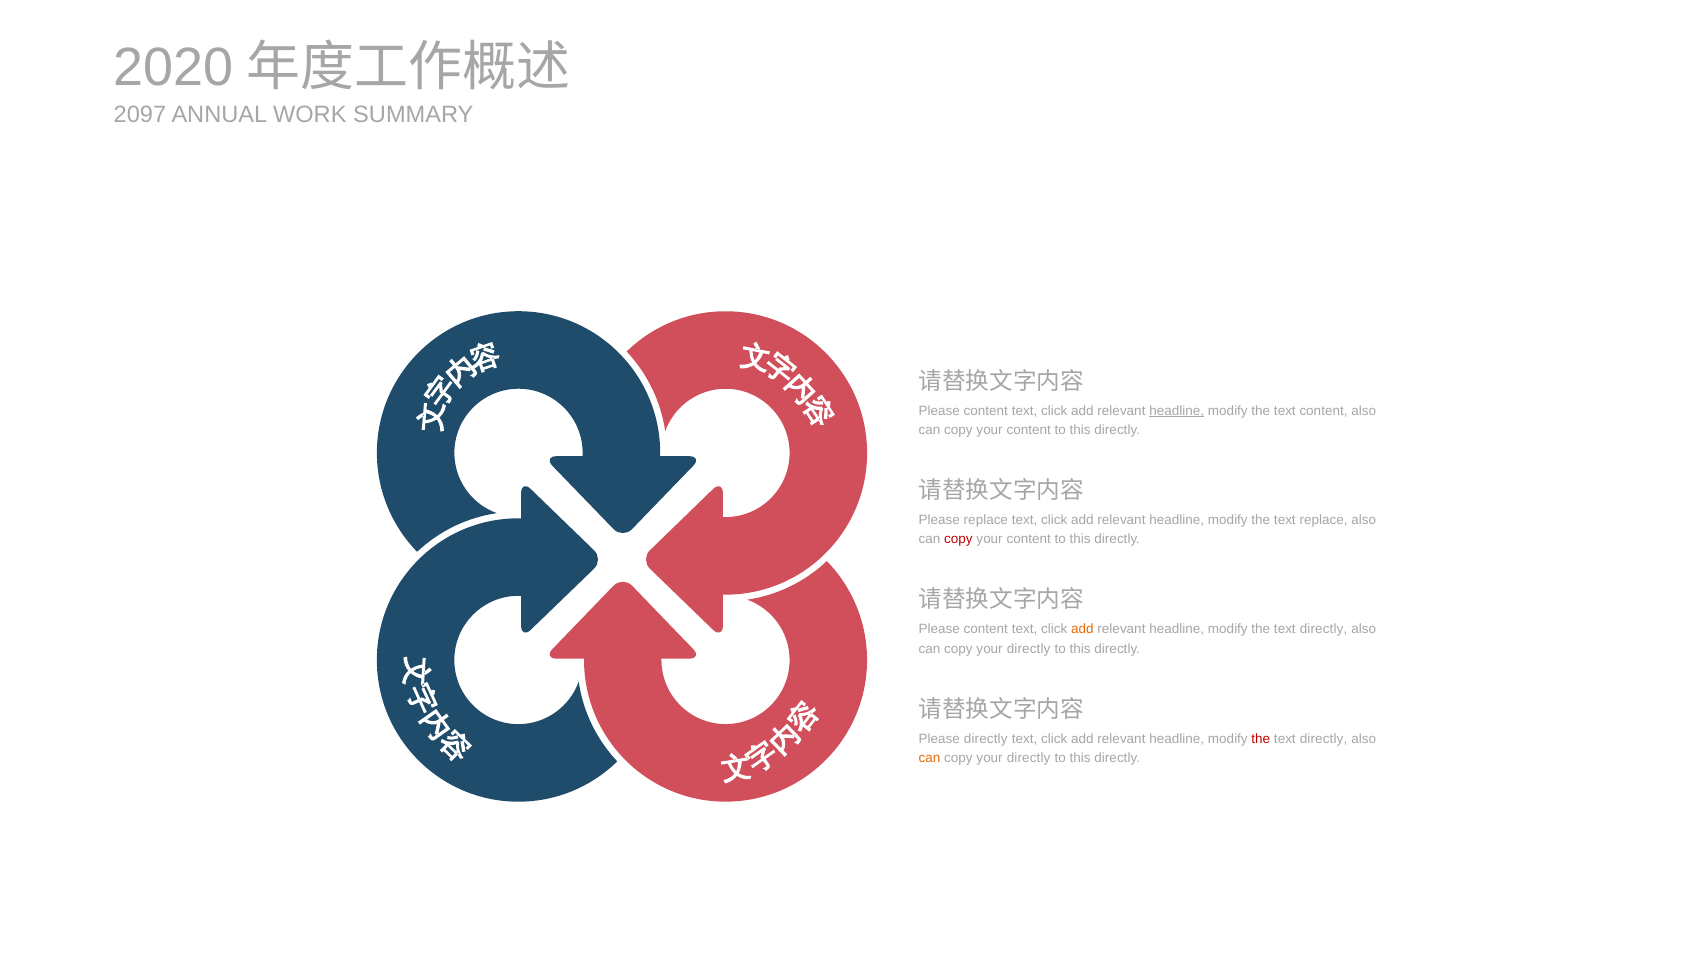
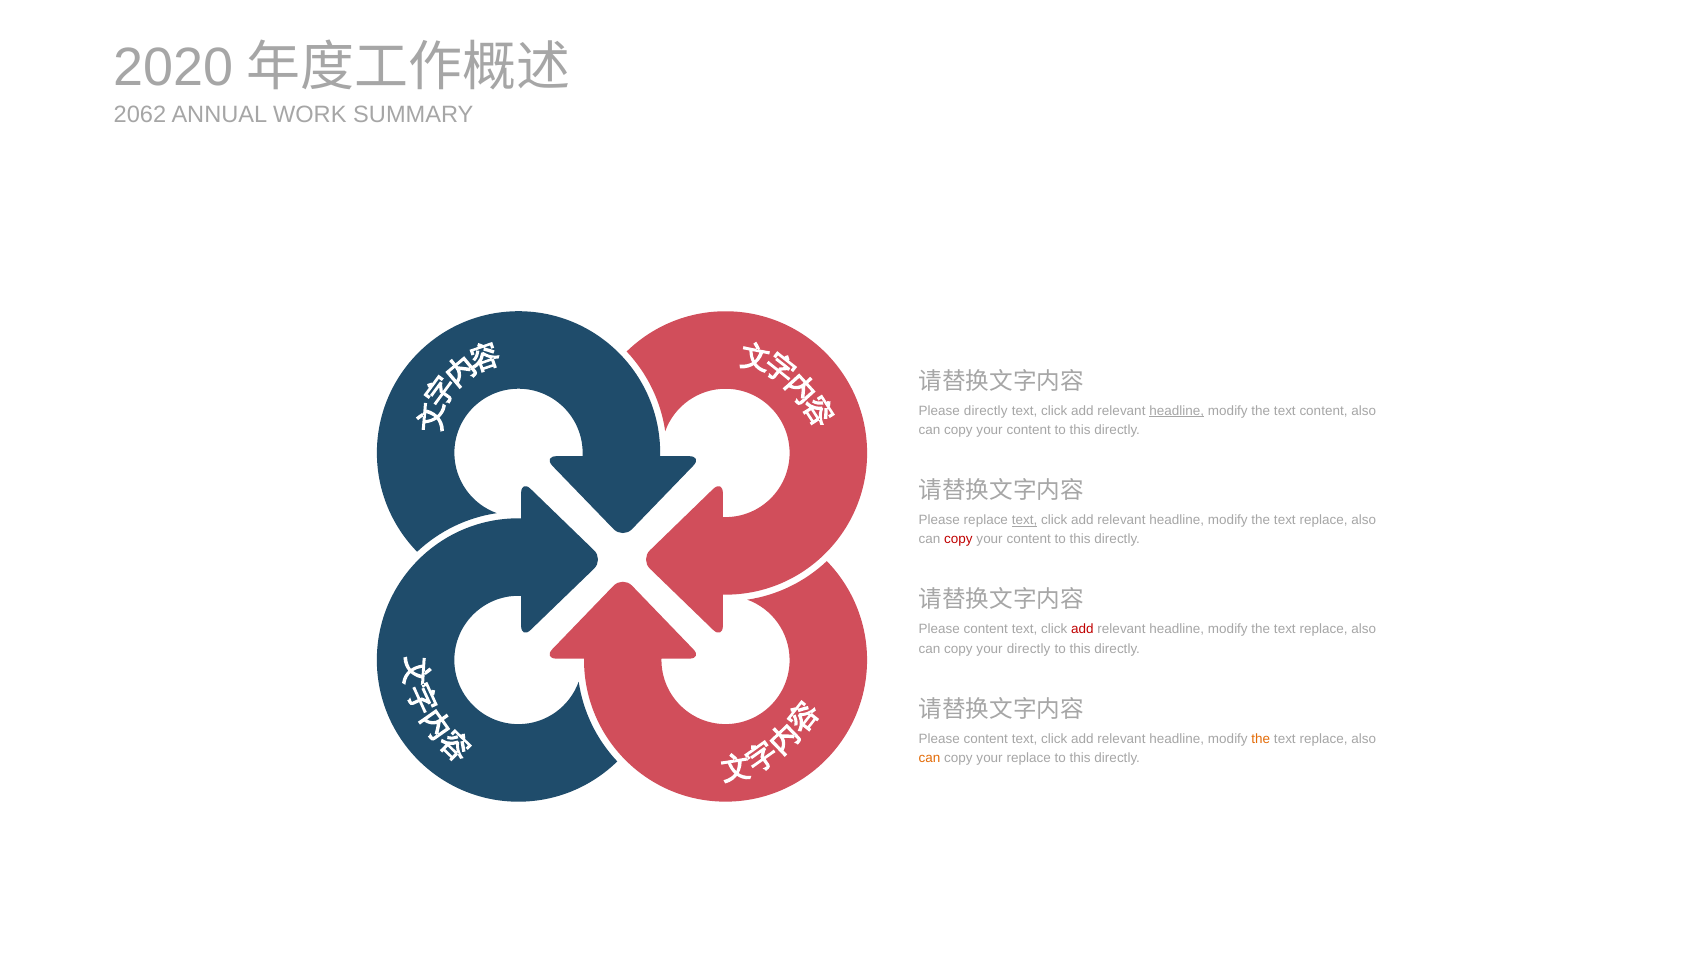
2097: 2097 -> 2062
content at (986, 411): content -> directly
text at (1024, 520) underline: none -> present
add at (1082, 629) colour: orange -> red
directly at (1324, 629): directly -> replace
directly at (986, 738): directly -> content
the at (1261, 738) colour: red -> orange
directly at (1324, 738): directly -> replace
directly at (1029, 758): directly -> replace
